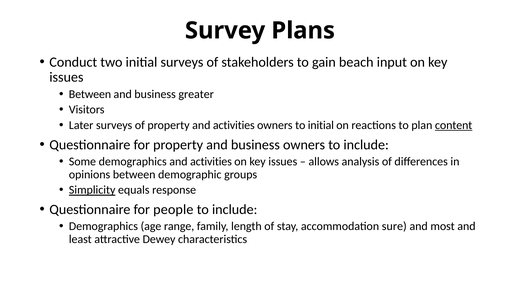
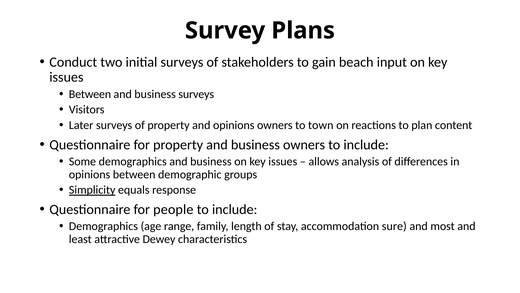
business greater: greater -> surveys
property and activities: activities -> opinions
to initial: initial -> town
content underline: present -> none
demographics and activities: activities -> business
